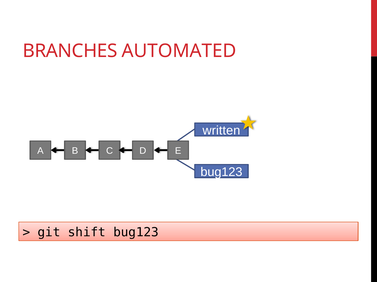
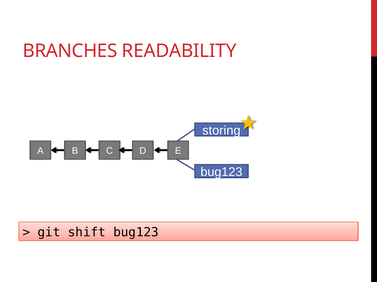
AUTOMATED: AUTOMATED -> READABILITY
written: written -> storing
